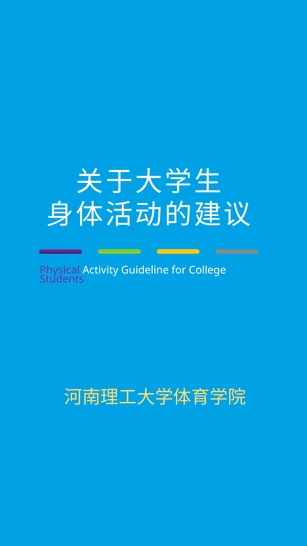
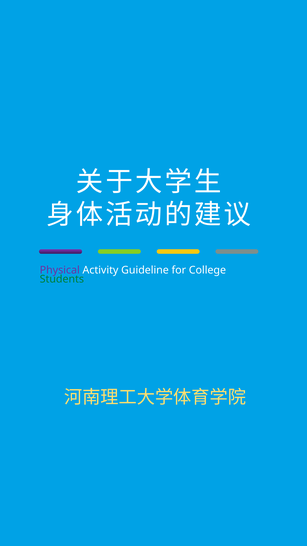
Students colour: purple -> green
